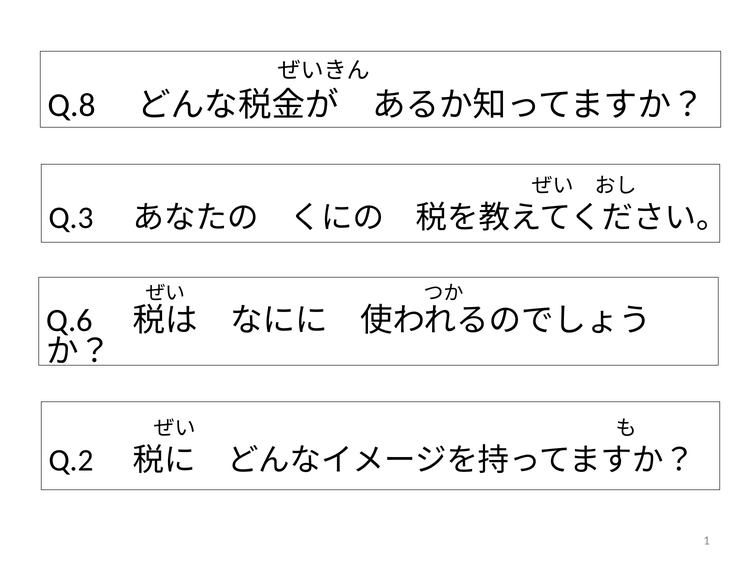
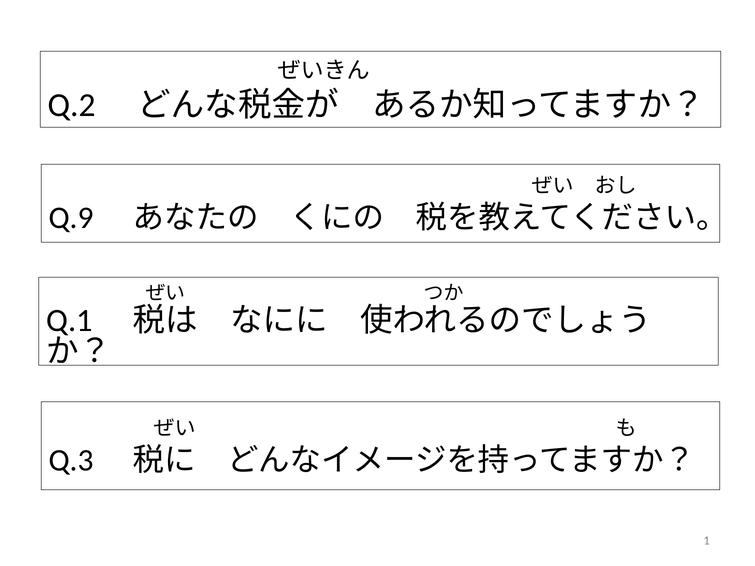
Q.8: Q.8 -> Q.2
Q.3: Q.3 -> Q.9
Q.6: Q.6 -> Q.1
Q.2: Q.2 -> Q.3
